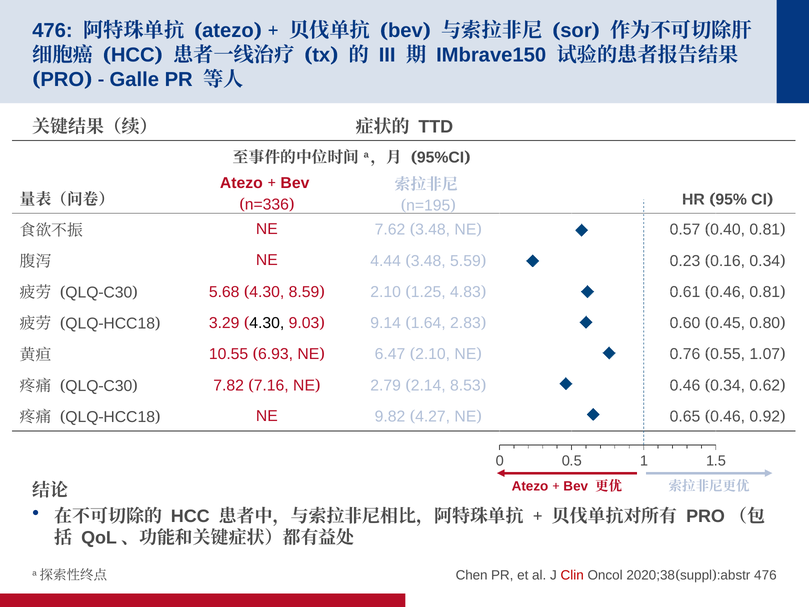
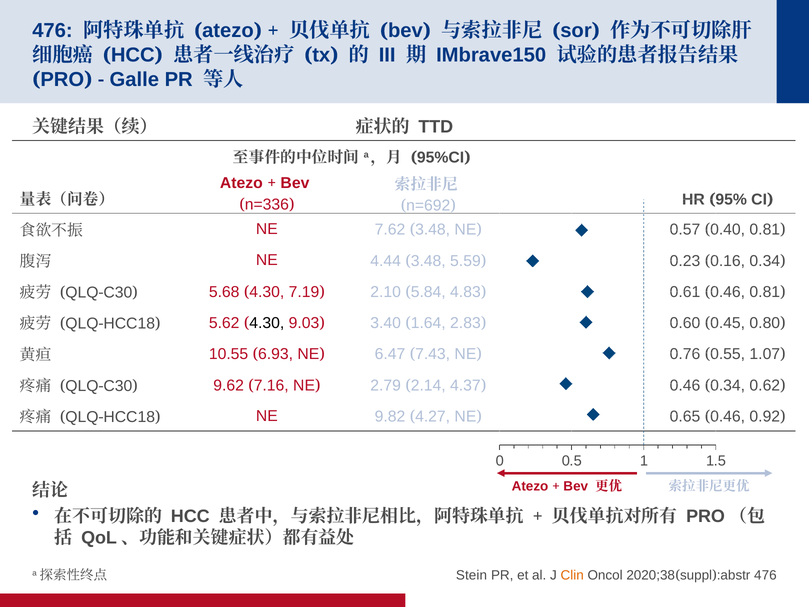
n=195: n=195 -> n=692
8.59: 8.59 -> 7.19
1.25: 1.25 -> 5.84
3.29: 3.29 -> 5.62
9.14: 9.14 -> 3.40
2.10 at (433, 354): 2.10 -> 7.43
7.82: 7.82 -> 9.62
8.53: 8.53 -> 4.37
Chen: Chen -> Stein
Clin colour: red -> orange
